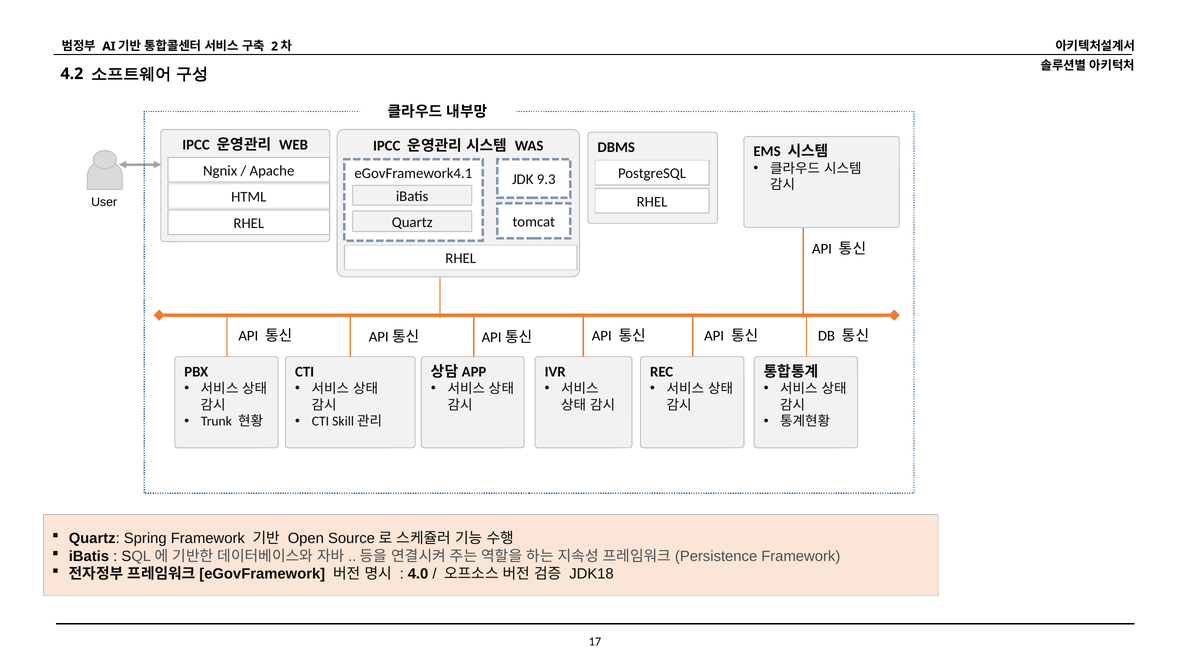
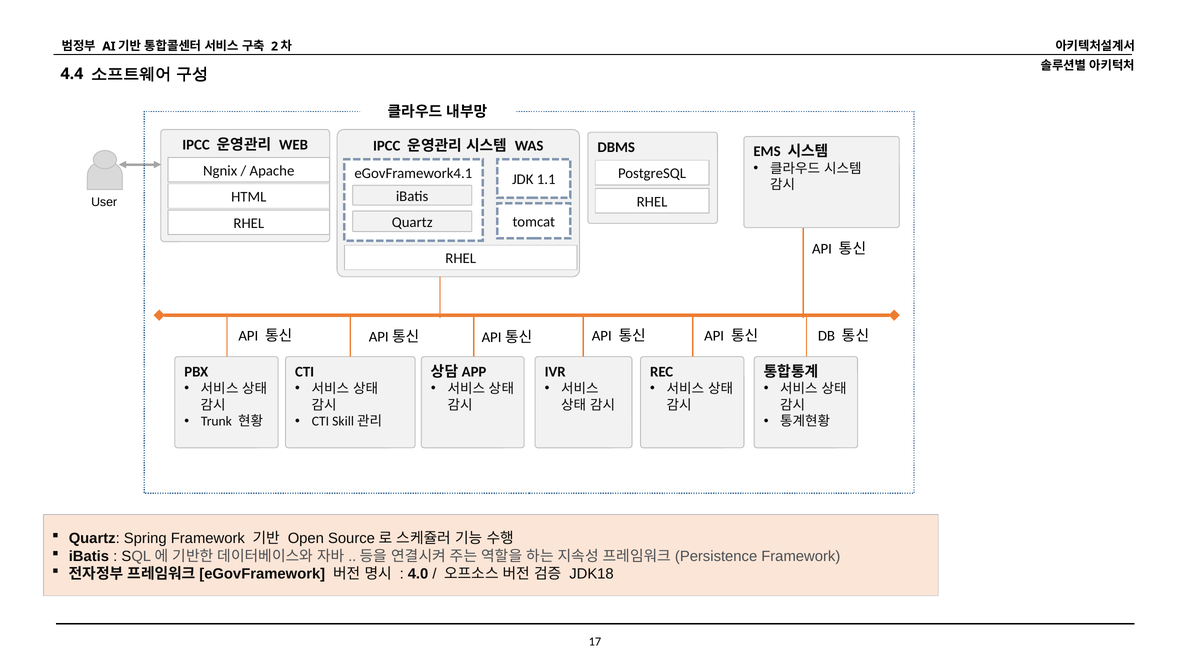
4.2: 4.2 -> 4.4
9.3: 9.3 -> 1.1
